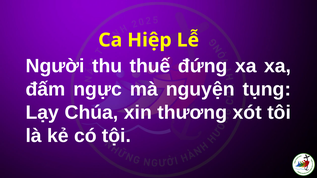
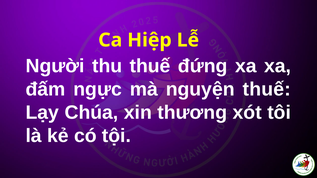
nguyện tụng: tụng -> thuế
